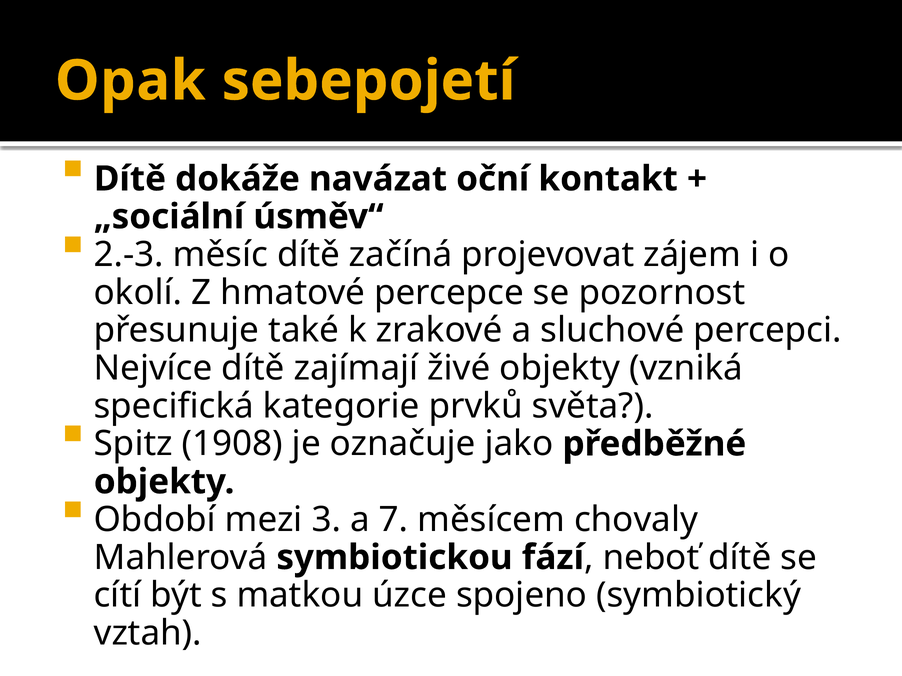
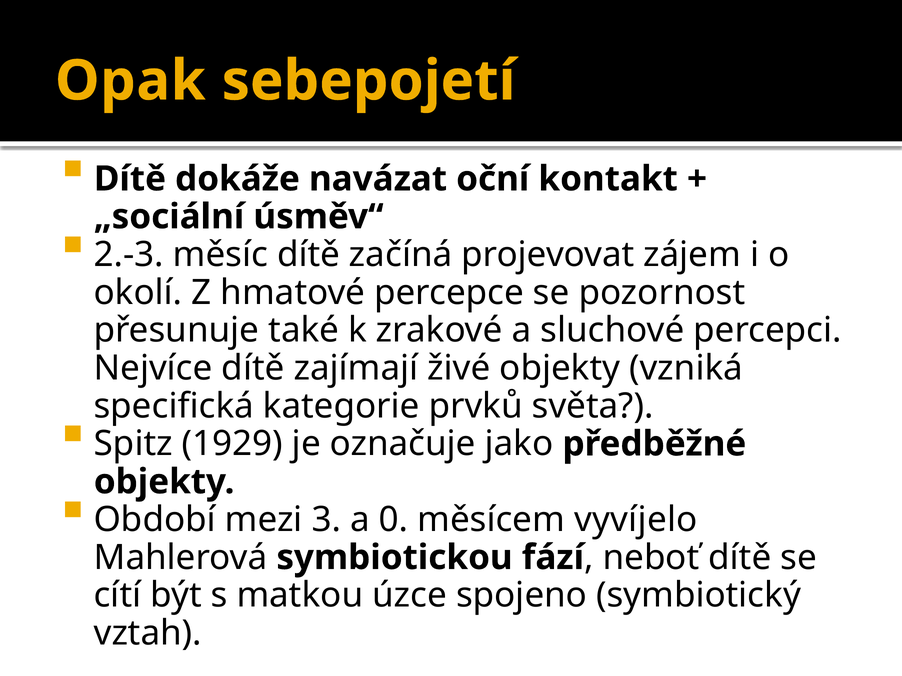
1908: 1908 -> 1929
7: 7 -> 0
chovaly: chovaly -> vyvíjelo
